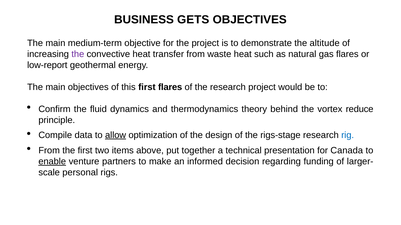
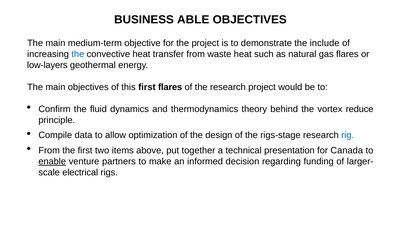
GETS: GETS -> ABLE
altitude: altitude -> include
the at (78, 54) colour: purple -> blue
low-report: low-report -> low-layers
allow underline: present -> none
personal: personal -> electrical
